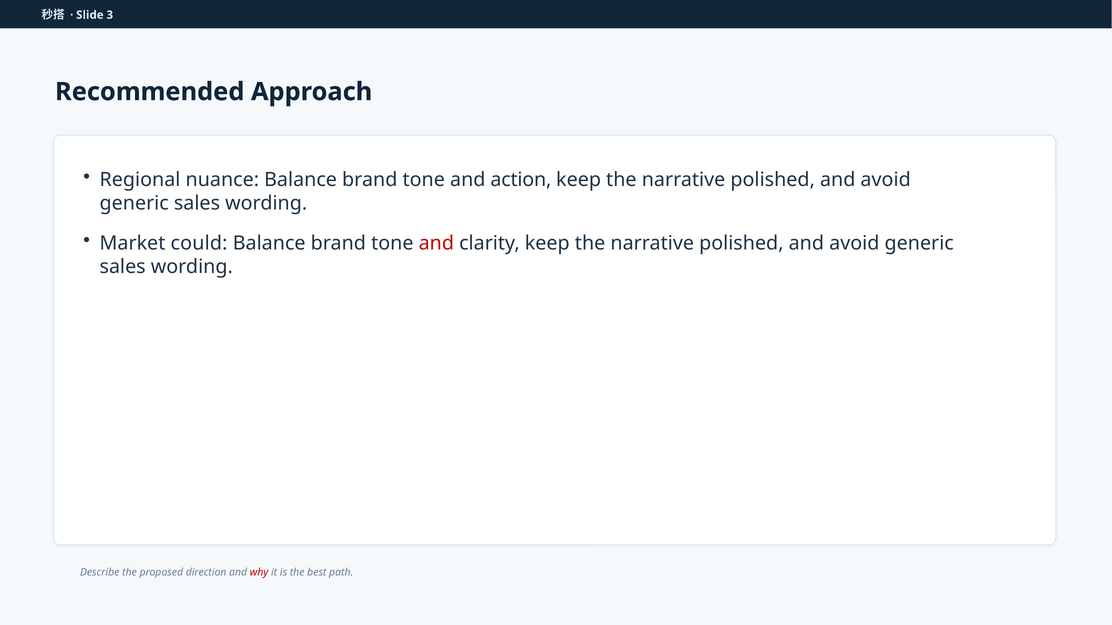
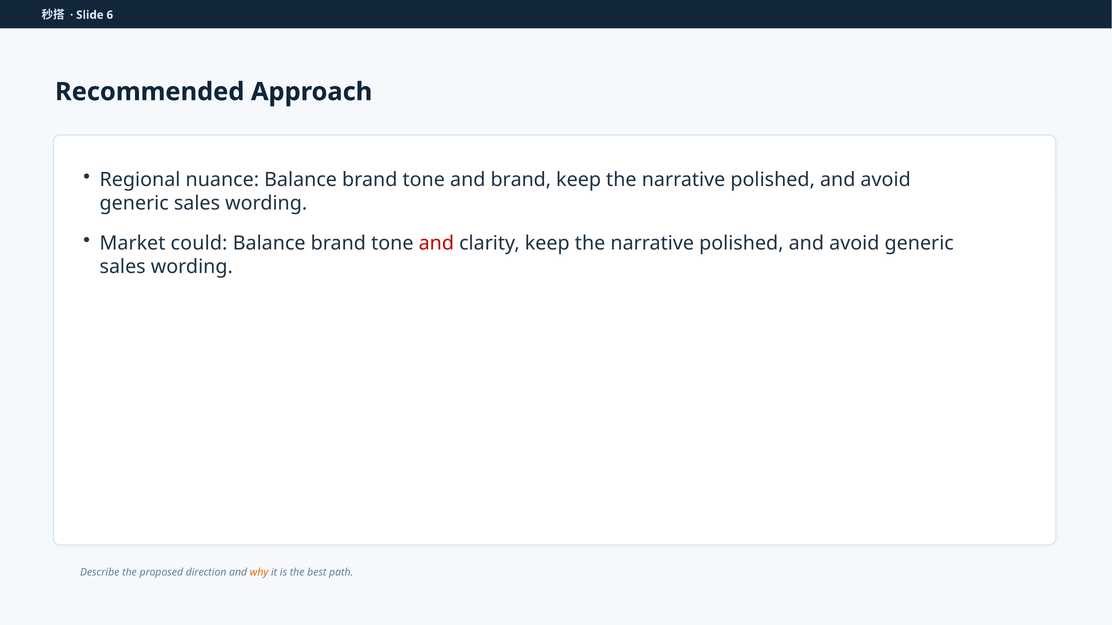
3: 3 -> 6
and action: action -> brand
why colour: red -> orange
